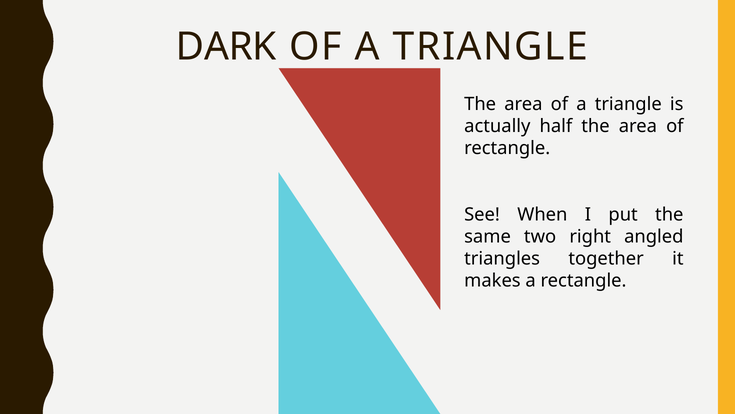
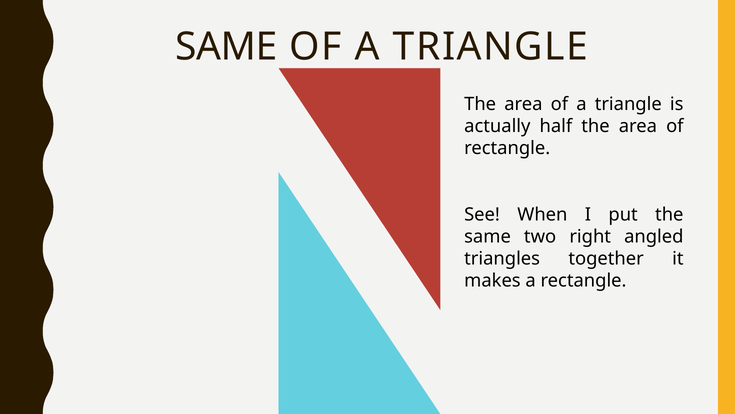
DARK at (226, 47): DARK -> SAME
